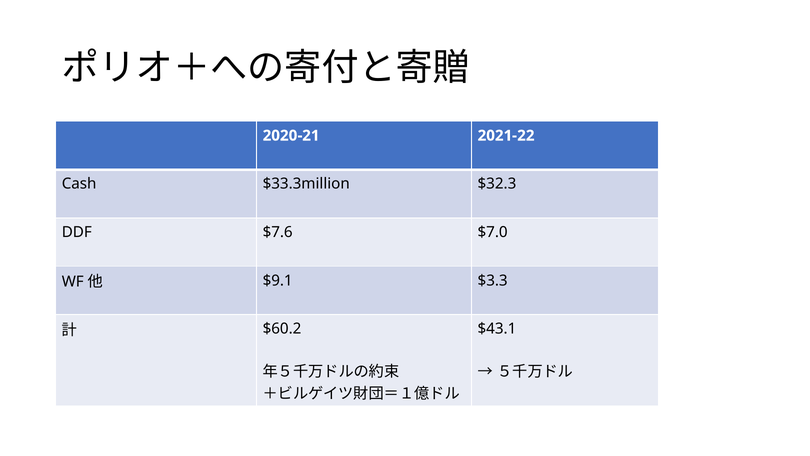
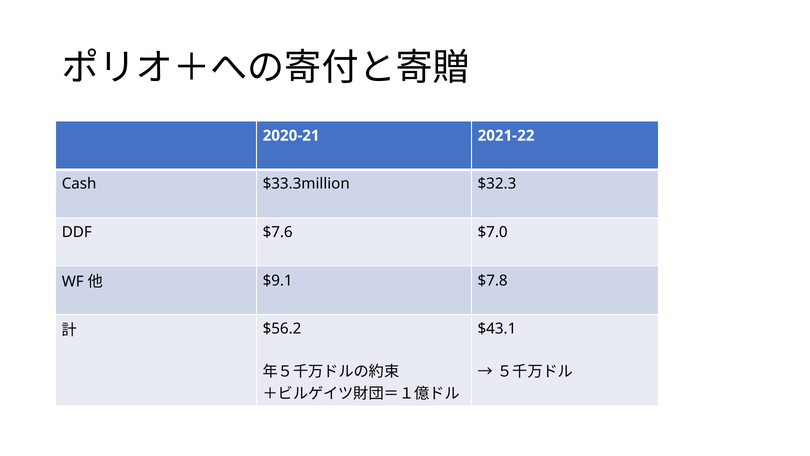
$3.3: $3.3 -> $7.8
$60.2: $60.2 -> $56.2
